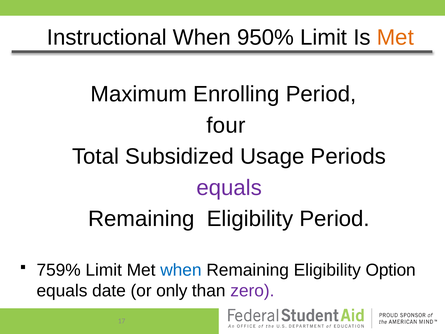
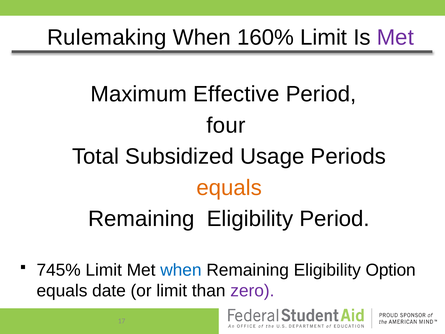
Instructional: Instructional -> Rulemaking
950%: 950% -> 160%
Met at (395, 37) colour: orange -> purple
Enrolling: Enrolling -> Effective
equals at (229, 188) colour: purple -> orange
759%: 759% -> 745%
or only: only -> limit
